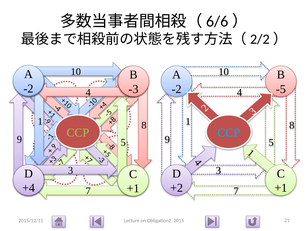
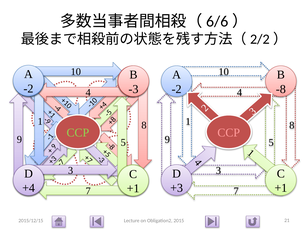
-5: -5 -> -8
CCP at (229, 133) colour: light blue -> pink
+2: +2 -> +3
